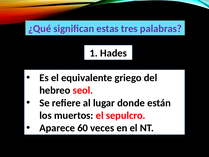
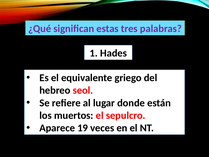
60: 60 -> 19
